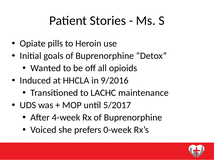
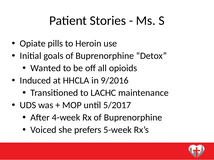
0-week: 0-week -> 5-week
